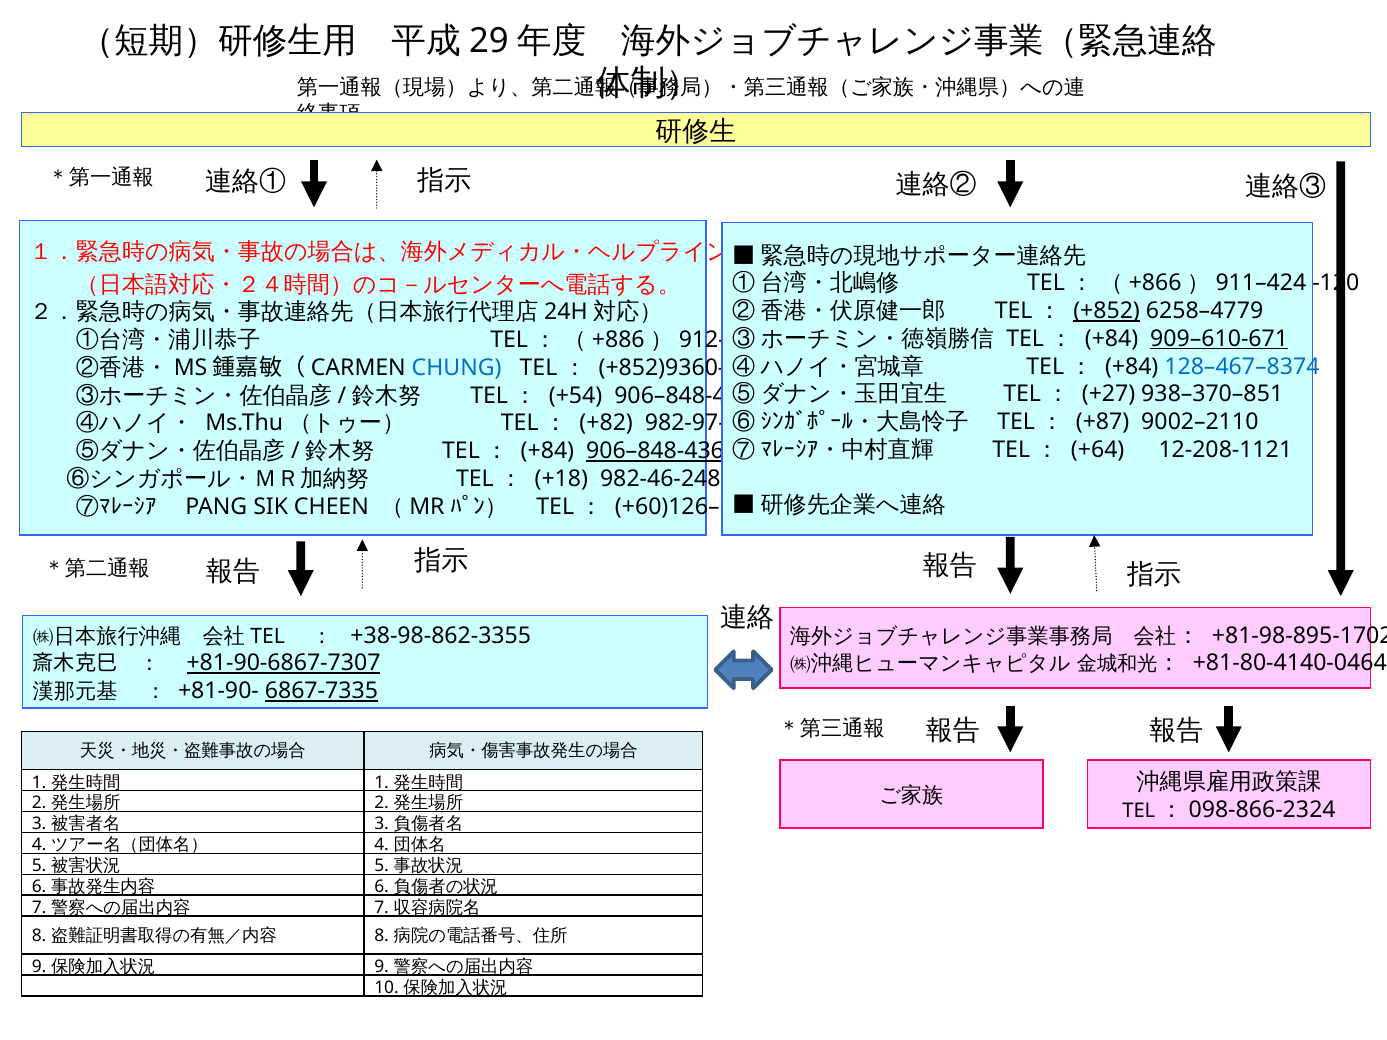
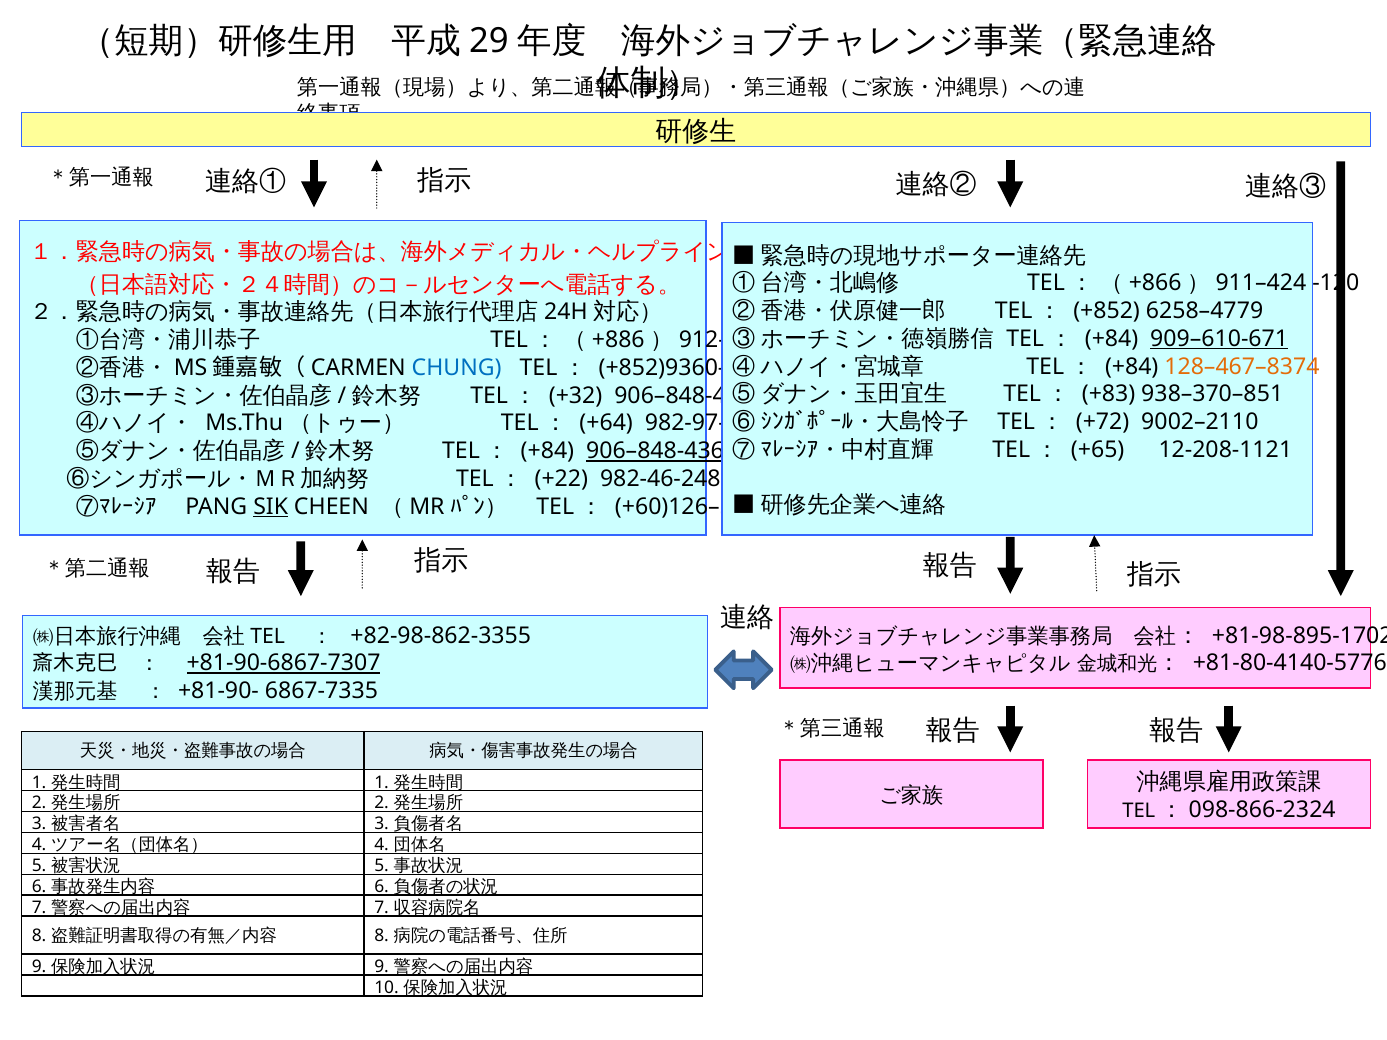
+852 underline: present -> none
128–467–8374 colour: blue -> orange
+27: +27 -> +83
+54: +54 -> +32
+87: +87 -> +72
+82: +82 -> +64
+64: +64 -> +65
+18: +18 -> +22
SIK underline: none -> present
+38-98-862-3355: +38-98-862-3355 -> +82-98-862-3355
+81-80-4140-0464: +81-80-4140-0464 -> +81-80-4140-5776
6867-7335 underline: present -> none
